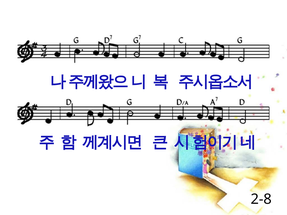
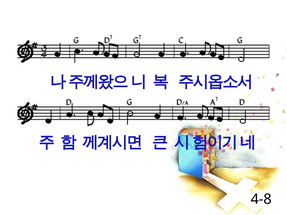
2-8: 2-8 -> 4-8
